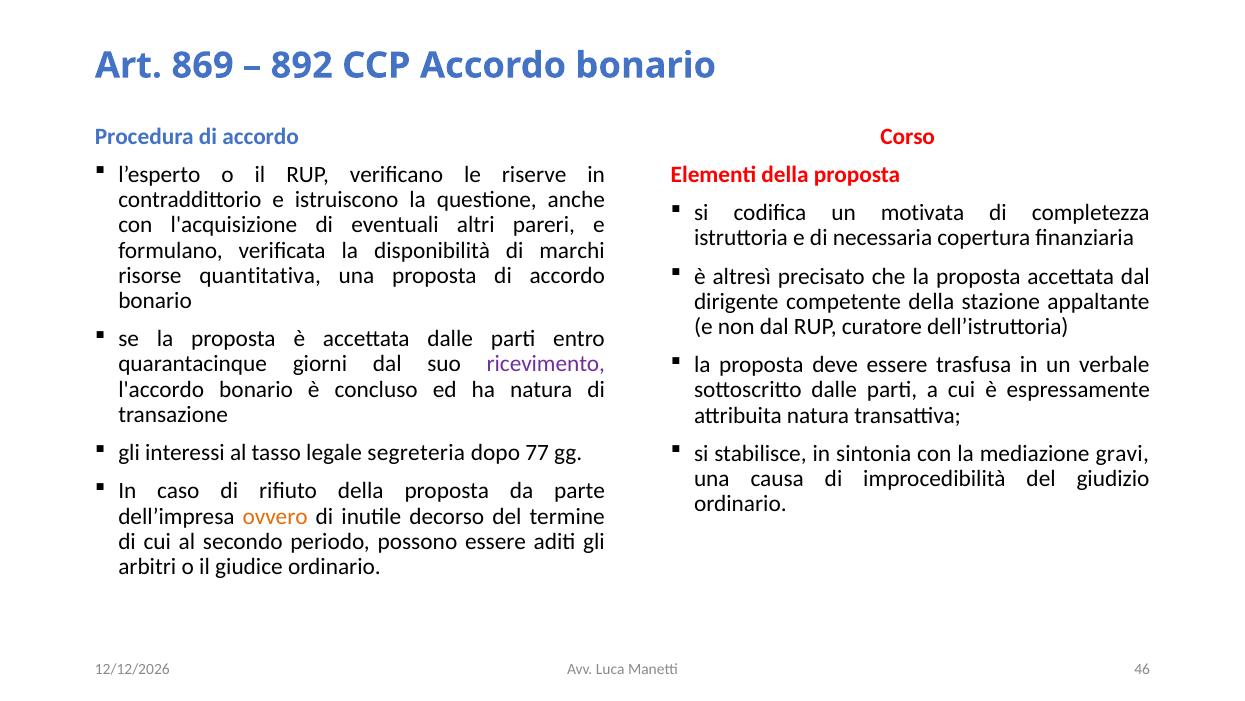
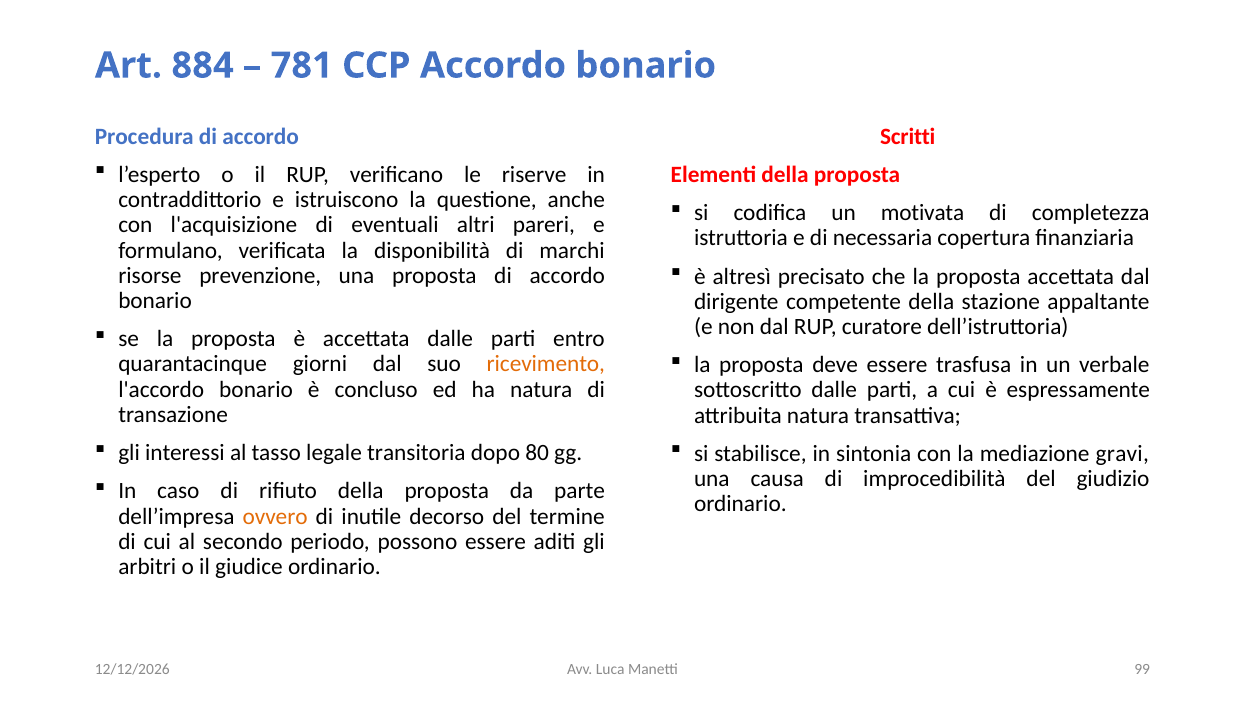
869: 869 -> 884
892: 892 -> 781
Corso: Corso -> Scritti
quantitativa: quantitativa -> prevenzione
ricevimento colour: purple -> orange
segreteria: segreteria -> transitoria
77: 77 -> 80
46: 46 -> 99
